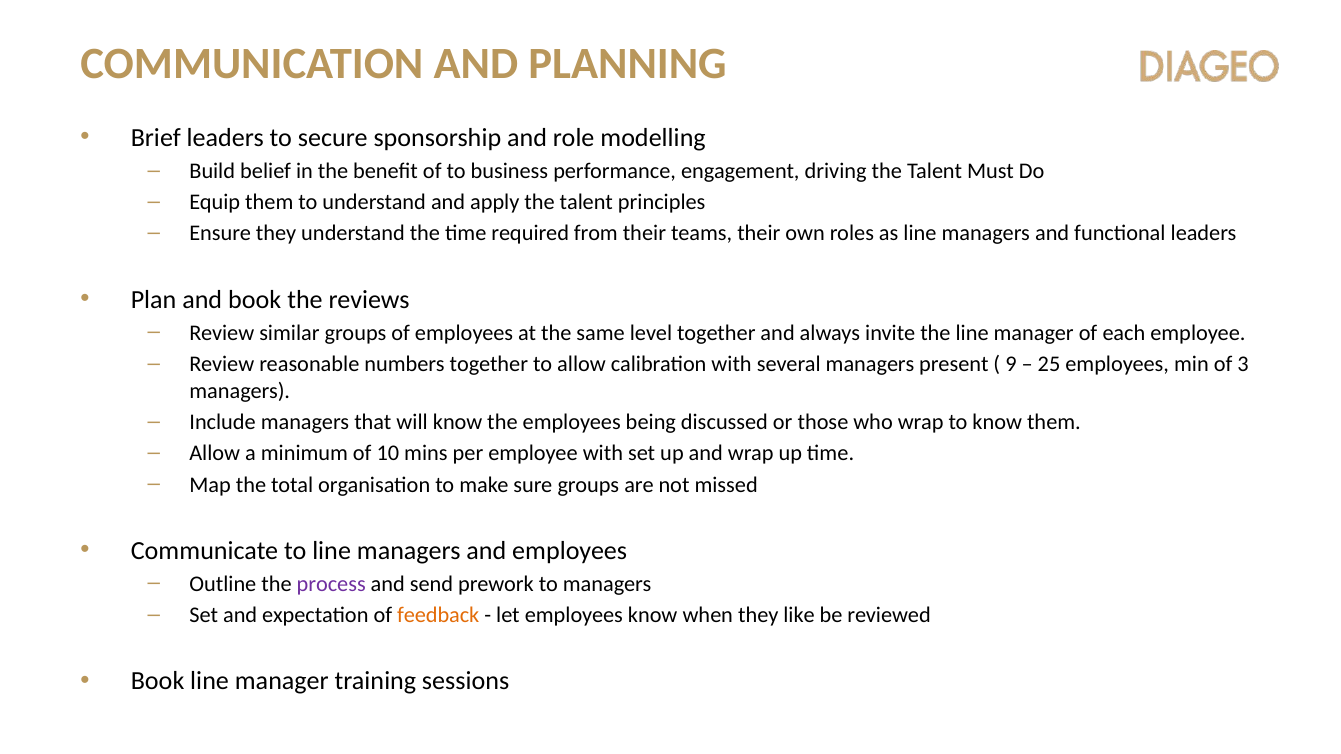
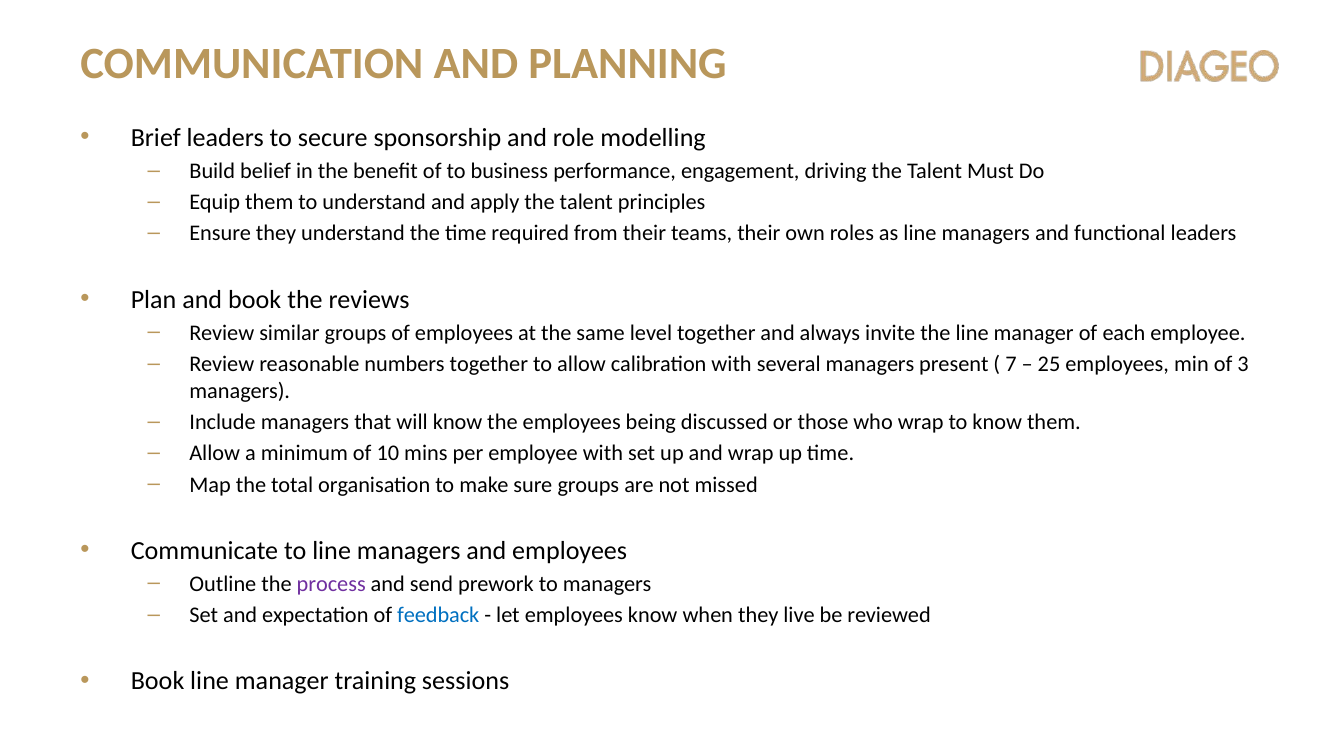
9: 9 -> 7
feedback colour: orange -> blue
like: like -> live
